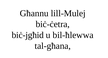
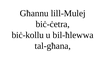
biċ-jgħid: biċ-jgħid -> biċ-kollu
